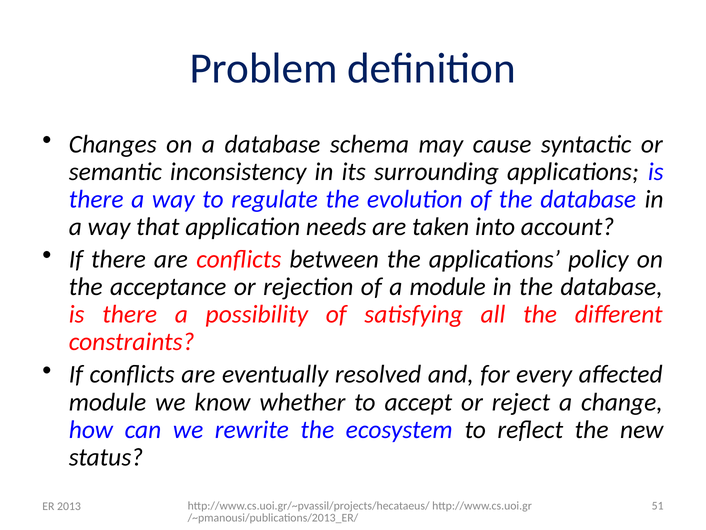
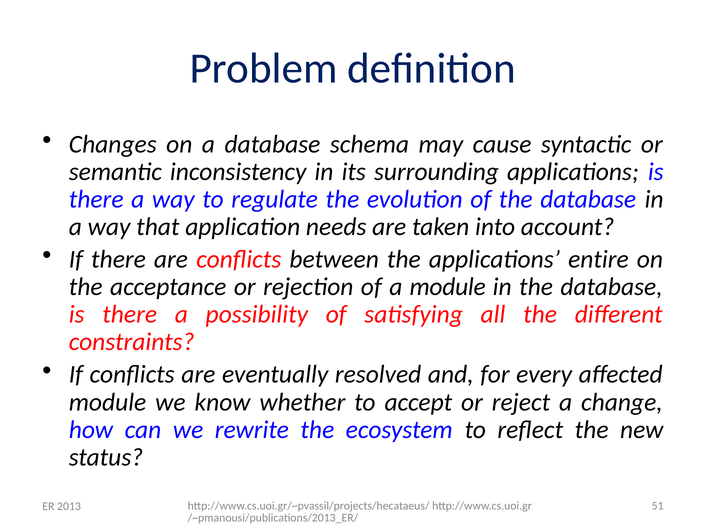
policy: policy -> entire
